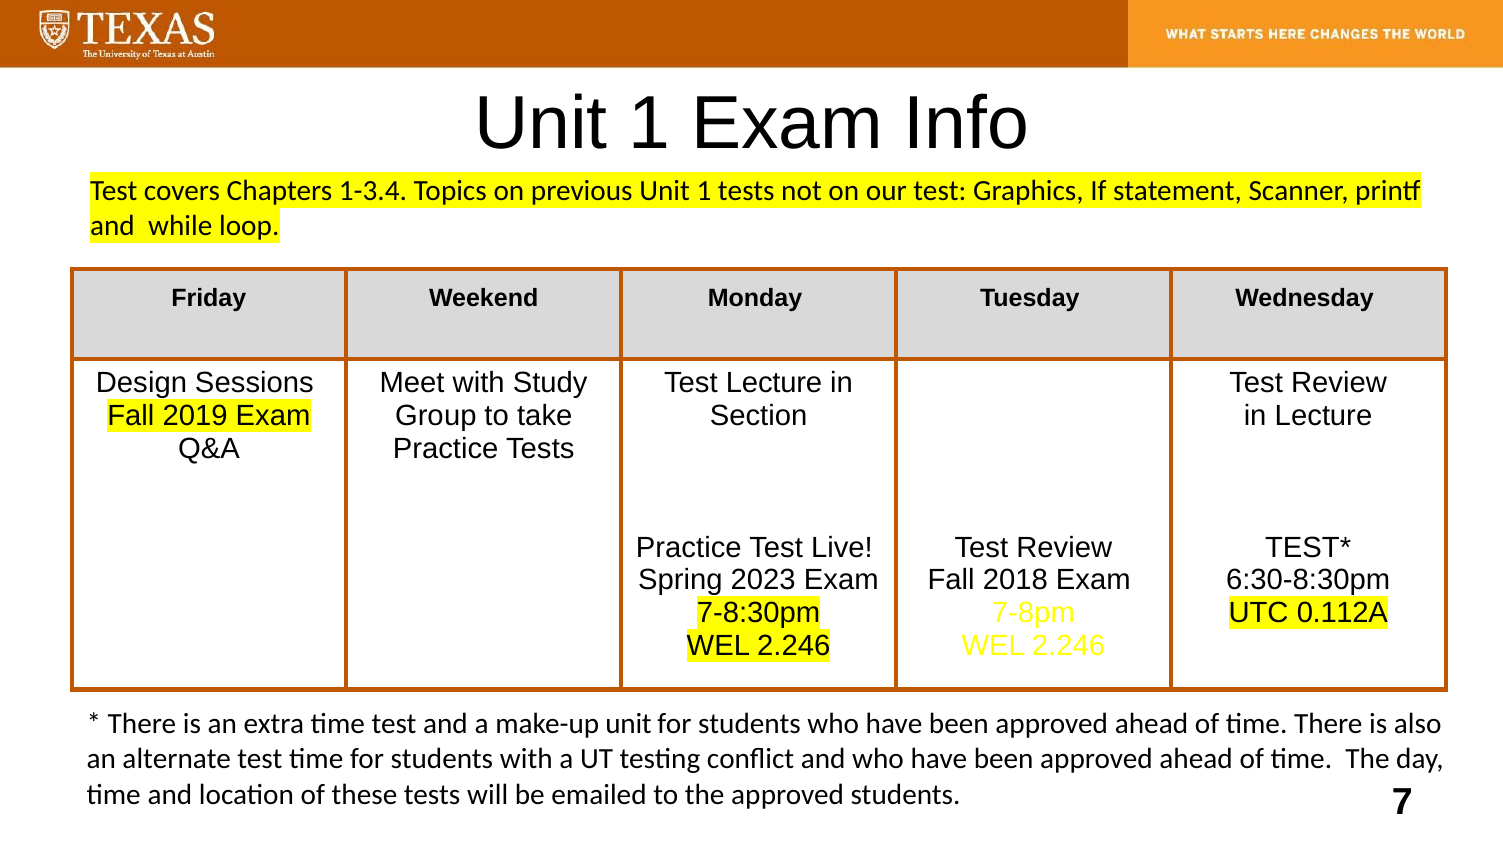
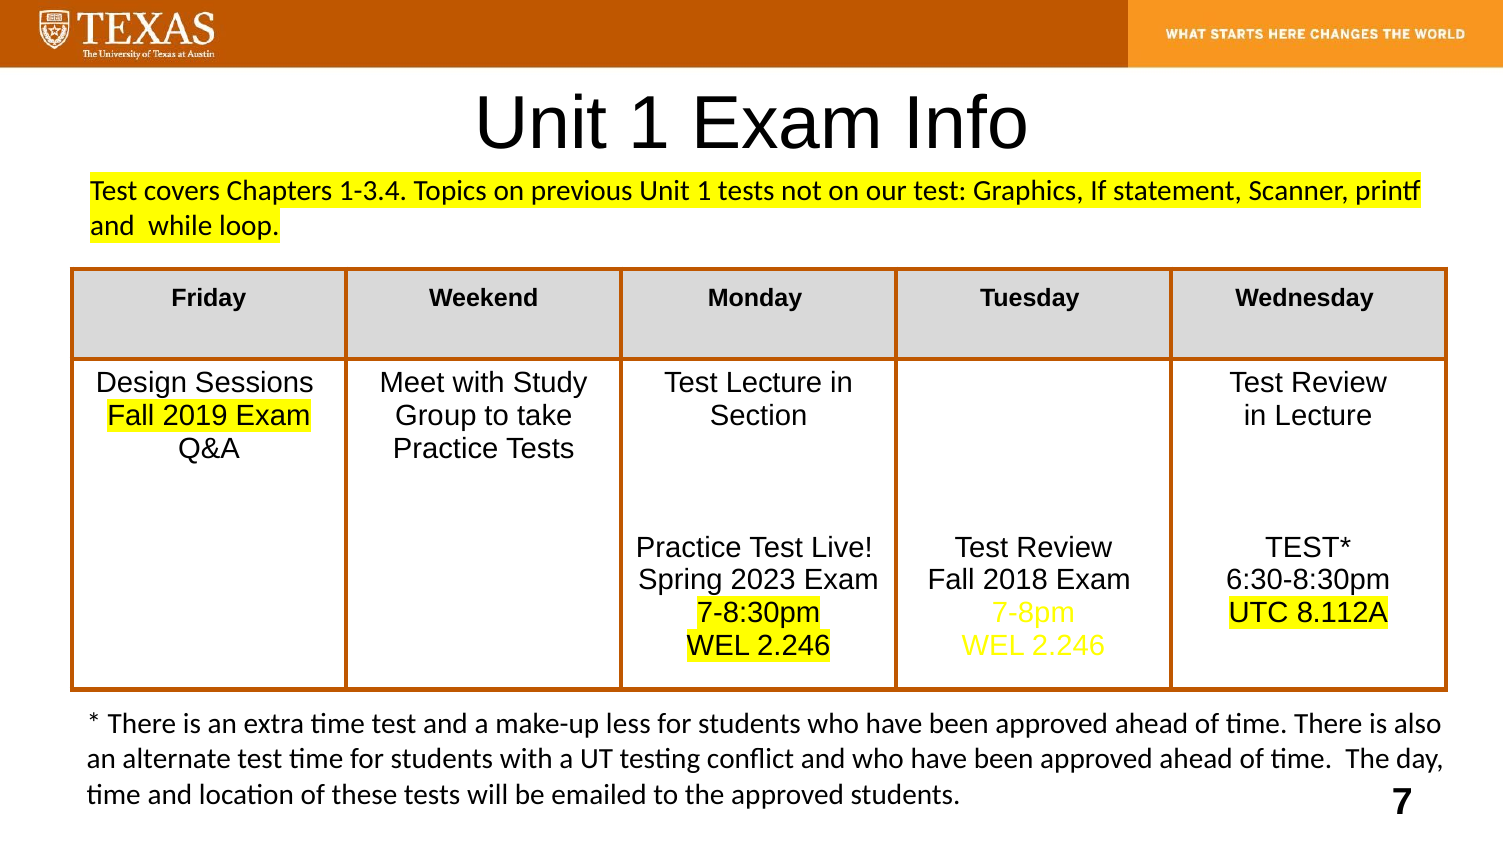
0.112A: 0.112A -> 8.112A
make-up unit: unit -> less
